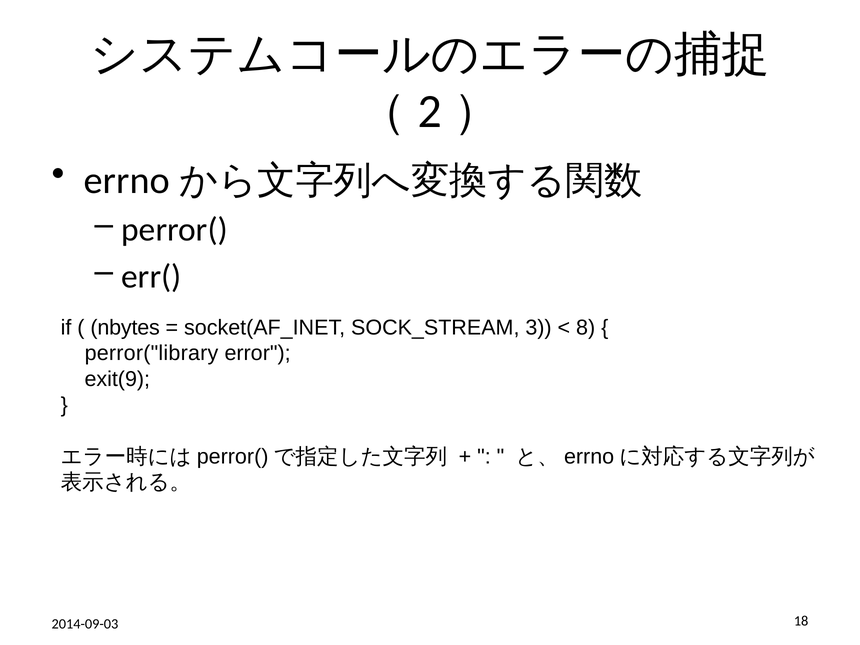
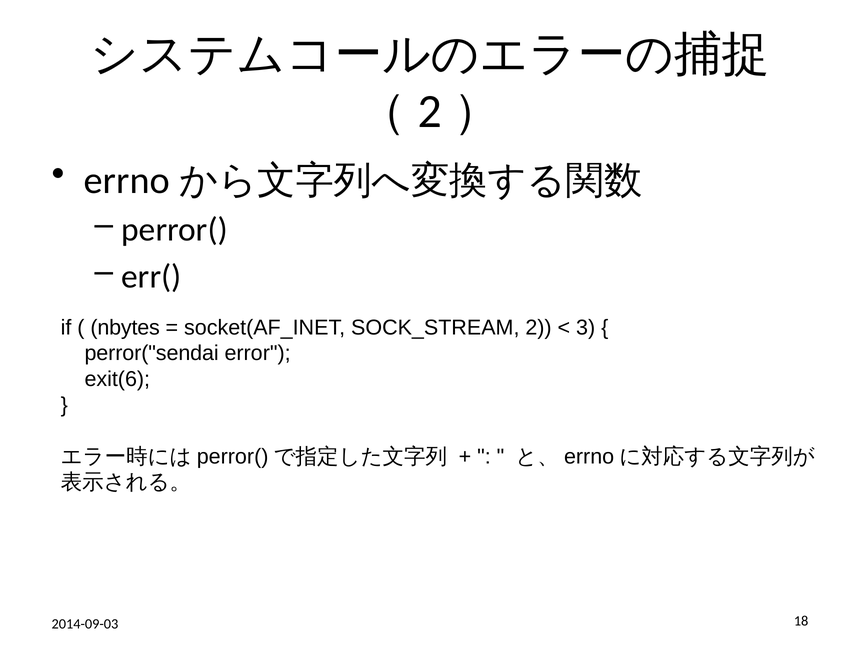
3: 3 -> 2
8: 8 -> 3
perror("library: perror("library -> perror("sendai
exit(9: exit(9 -> exit(6
